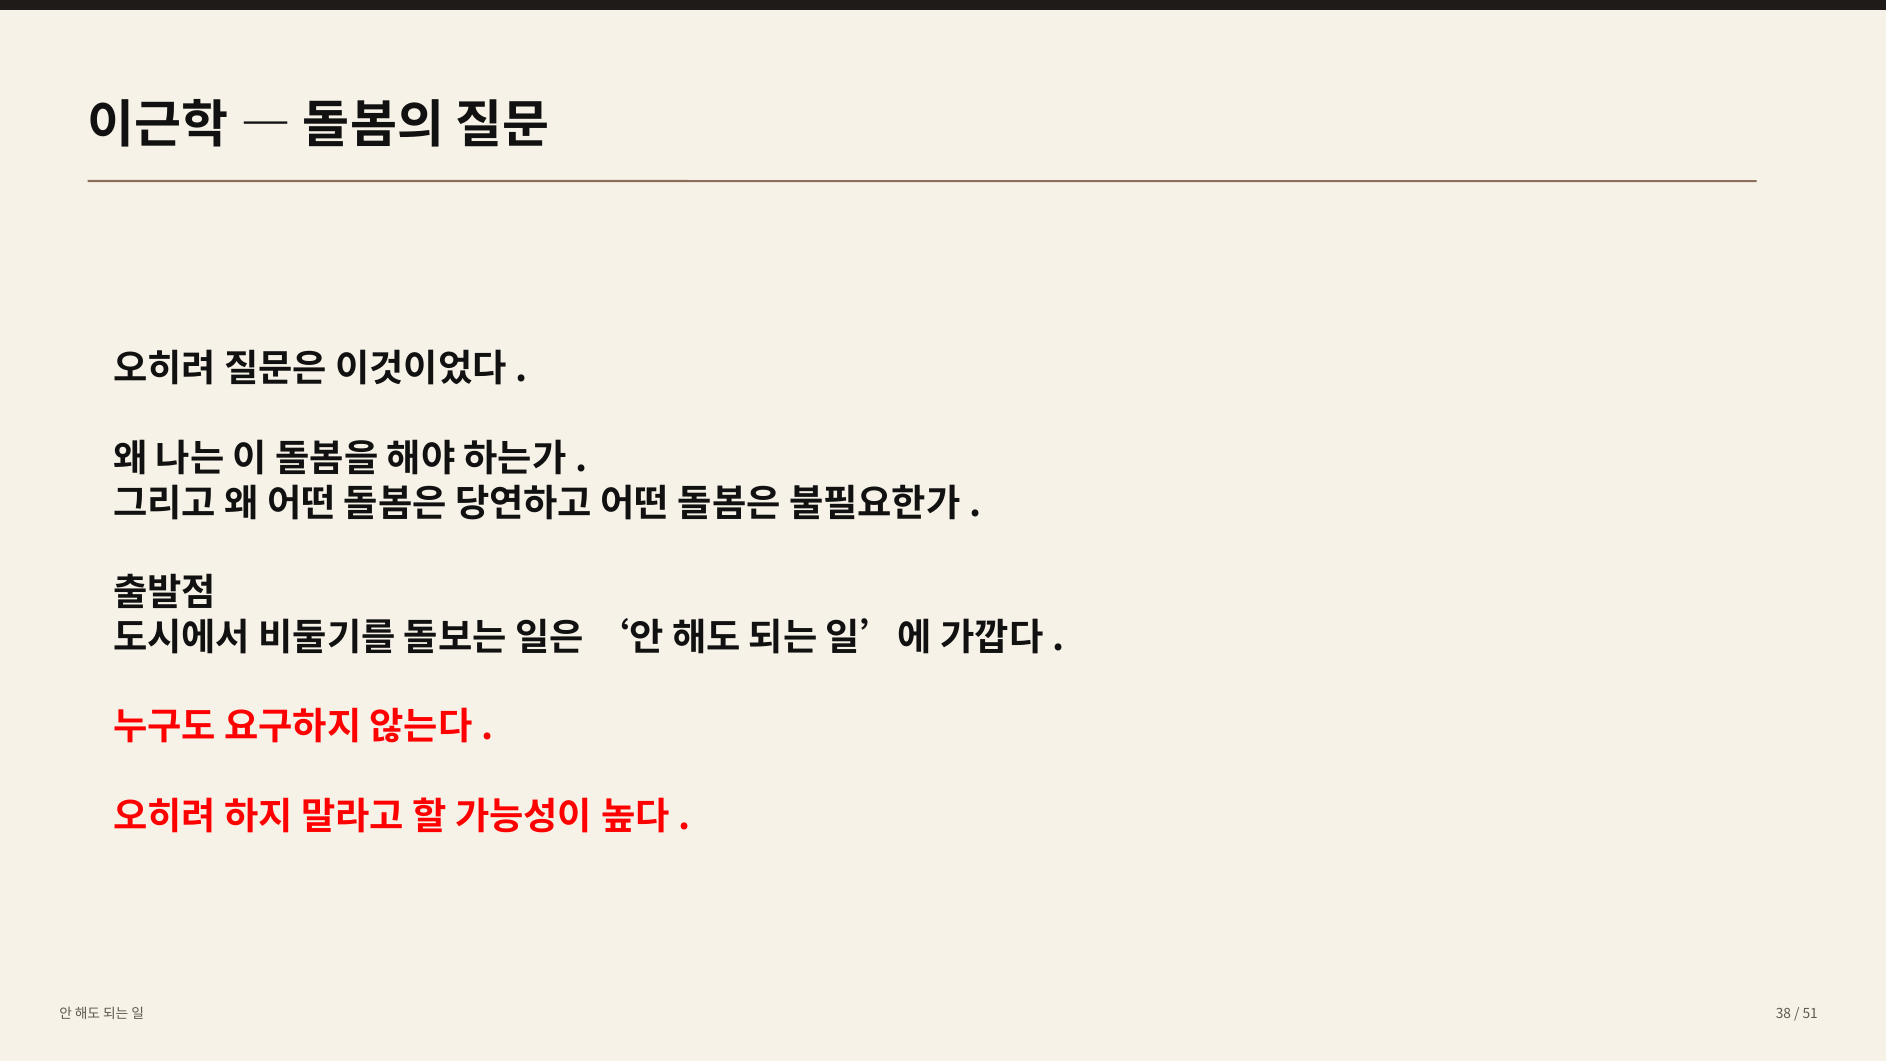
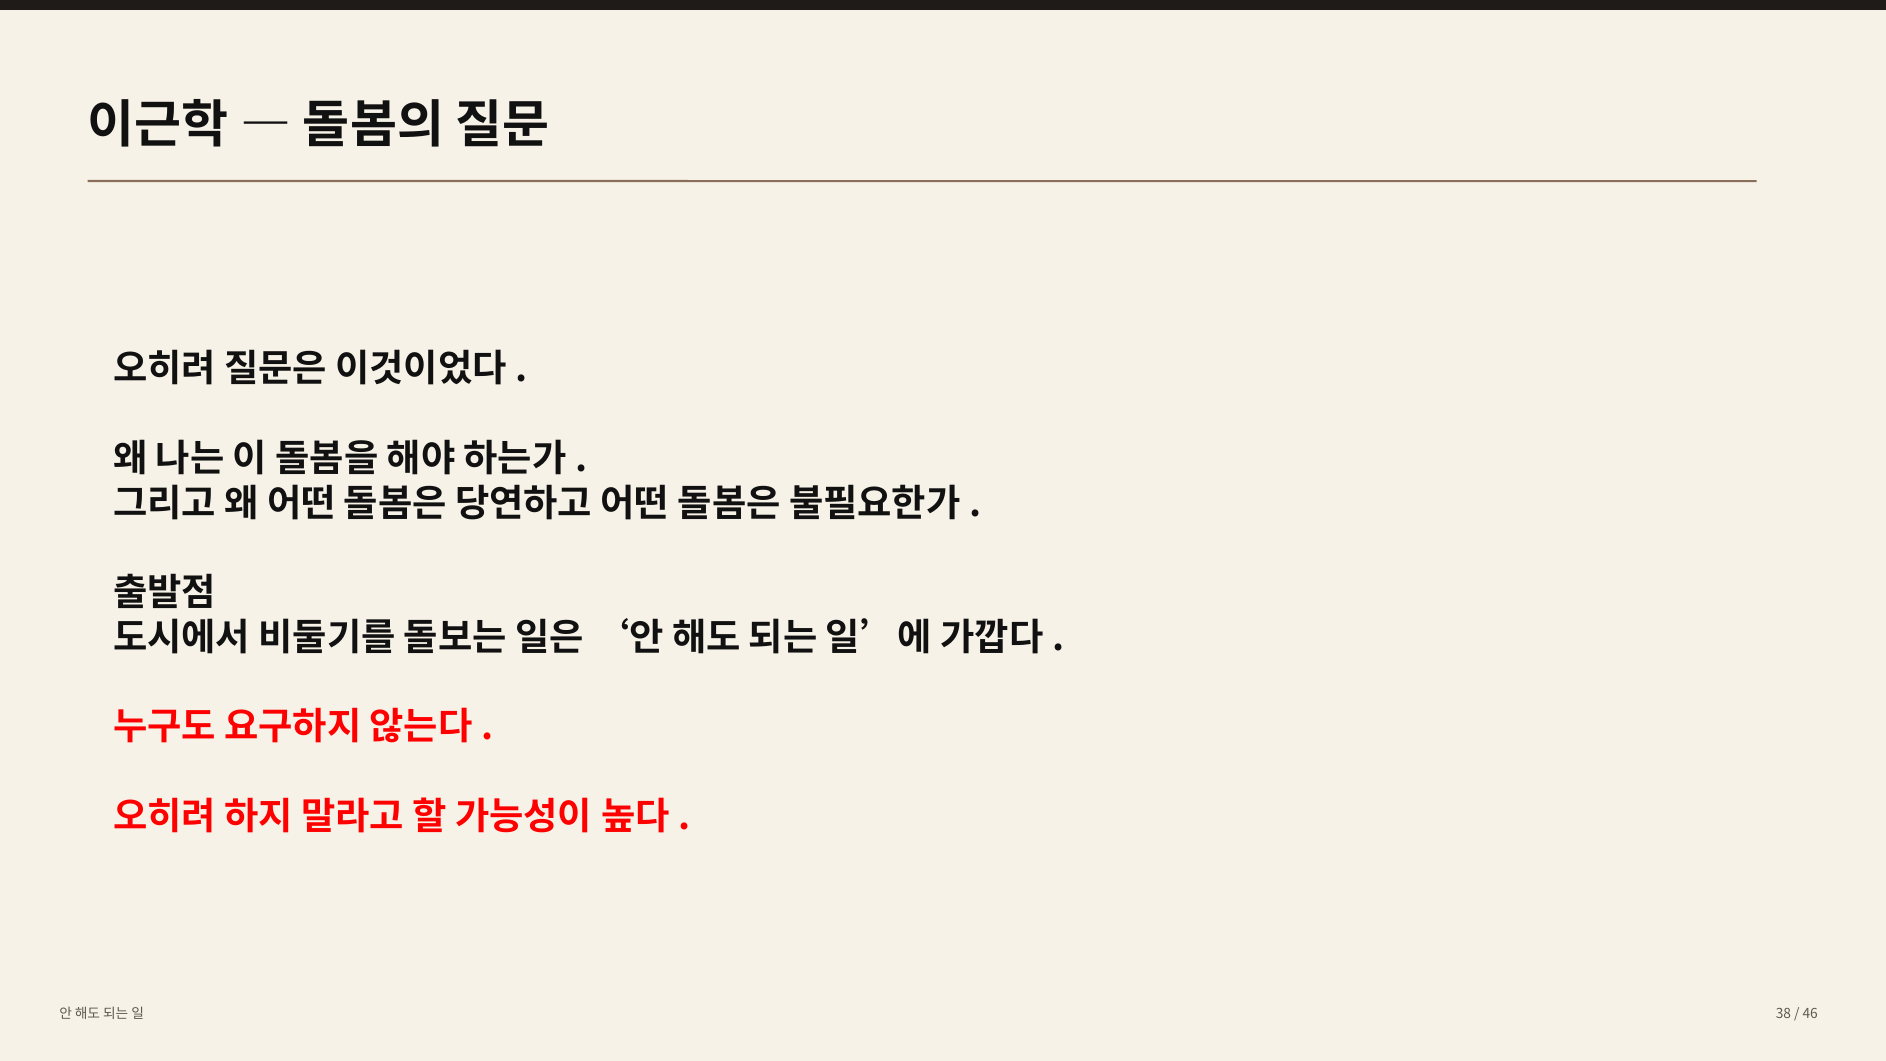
51: 51 -> 46
